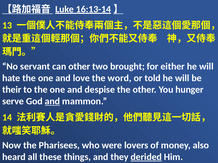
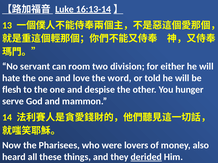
can other: other -> room
brought: brought -> division
their: their -> flesh
and at (52, 102) underline: present -> none
